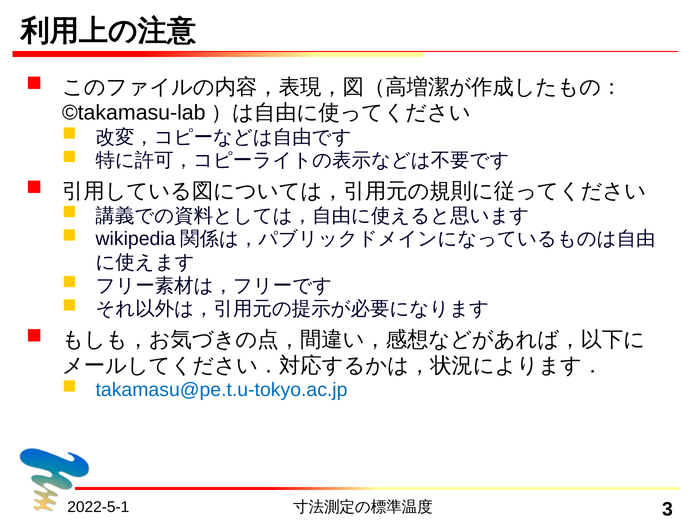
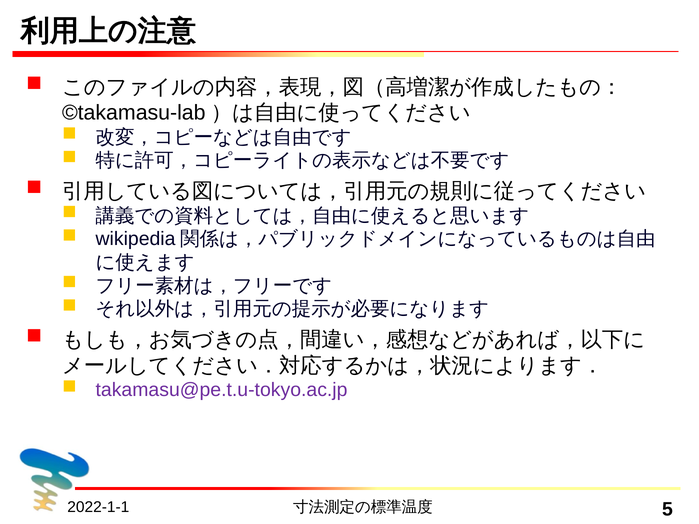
takamasu@pe.t.u-tokyo.ac.jp colour: blue -> purple
2022-5-1: 2022-5-1 -> 2022-1-1
3: 3 -> 5
